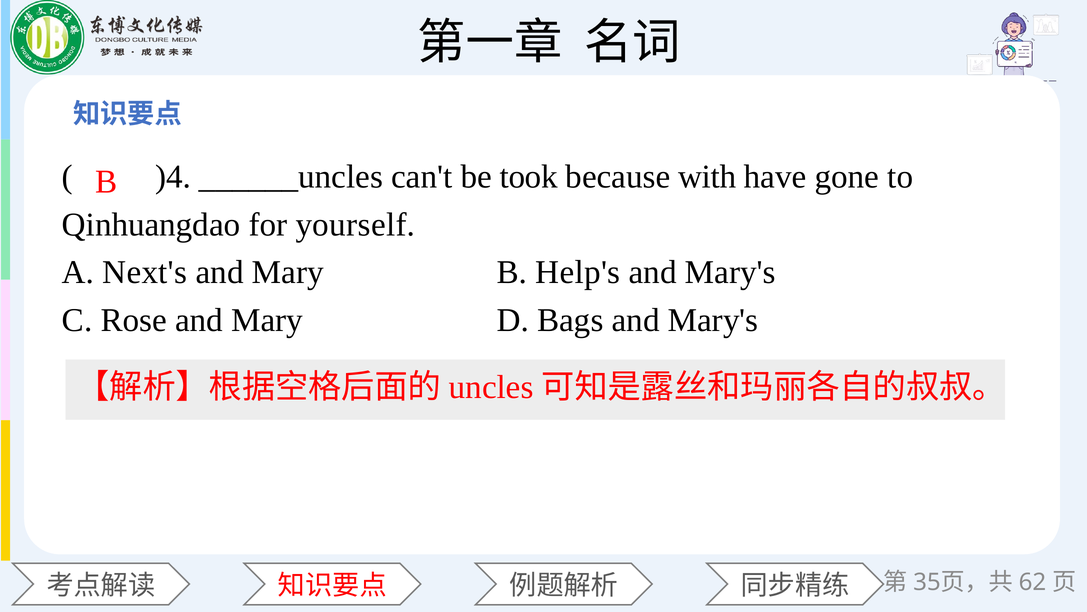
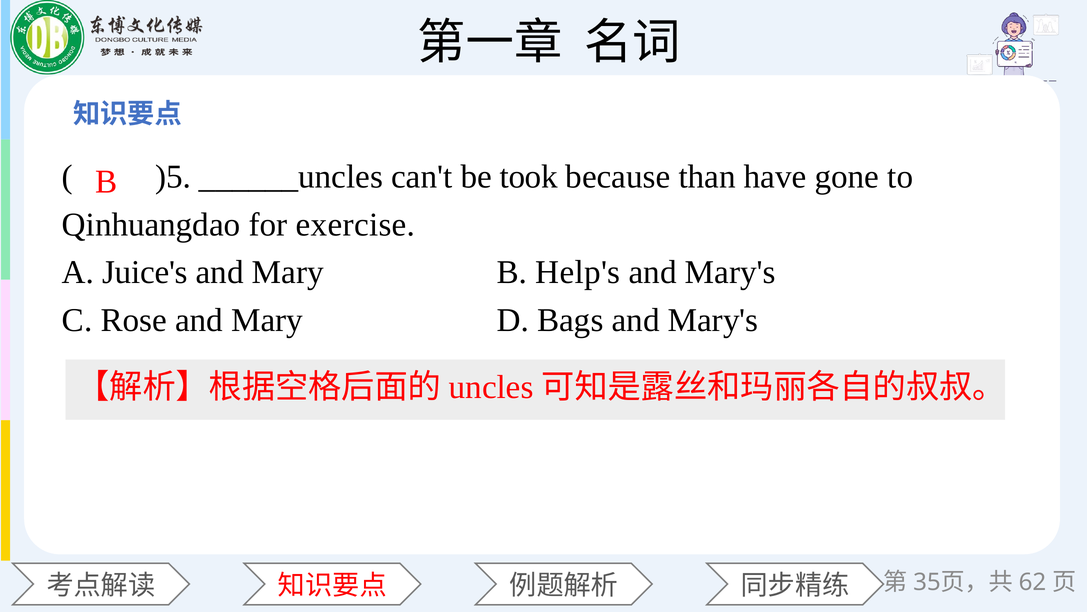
)4: )4 -> )5
with: with -> than
yourself: yourself -> exercise
Next's: Next's -> Juice's
